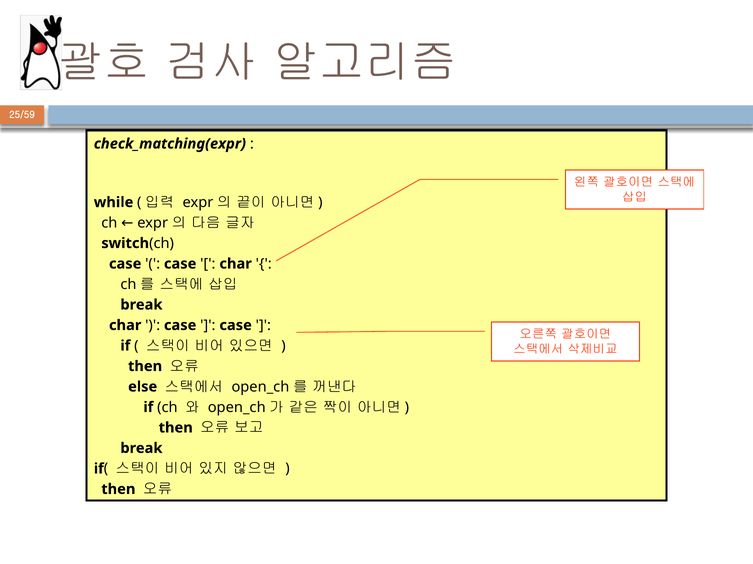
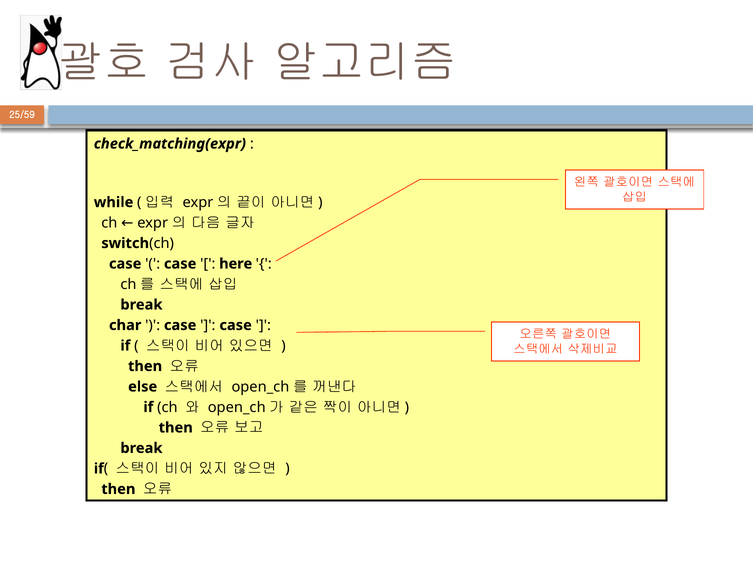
char at (236, 264): char -> here
